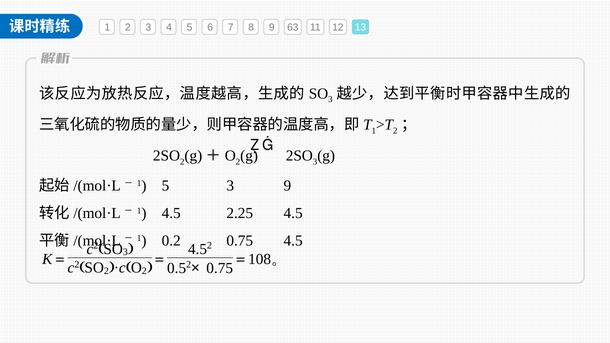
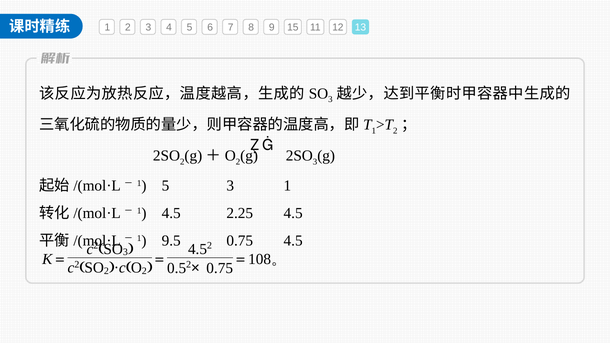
63: 63 -> 15
3 9: 9 -> 1
0.2: 0.2 -> 9.5
